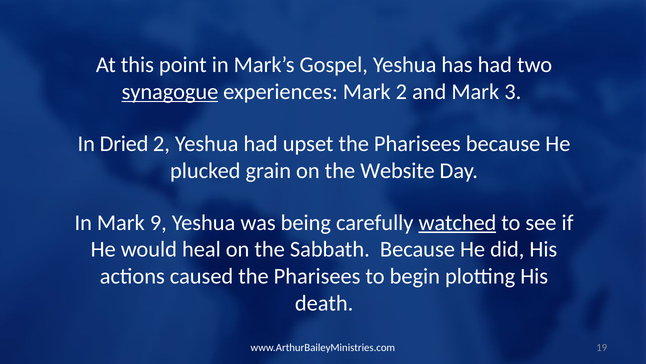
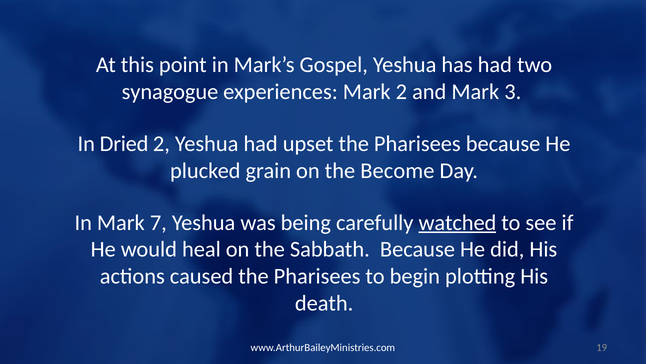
synagogue underline: present -> none
Website: Website -> Become
9: 9 -> 7
